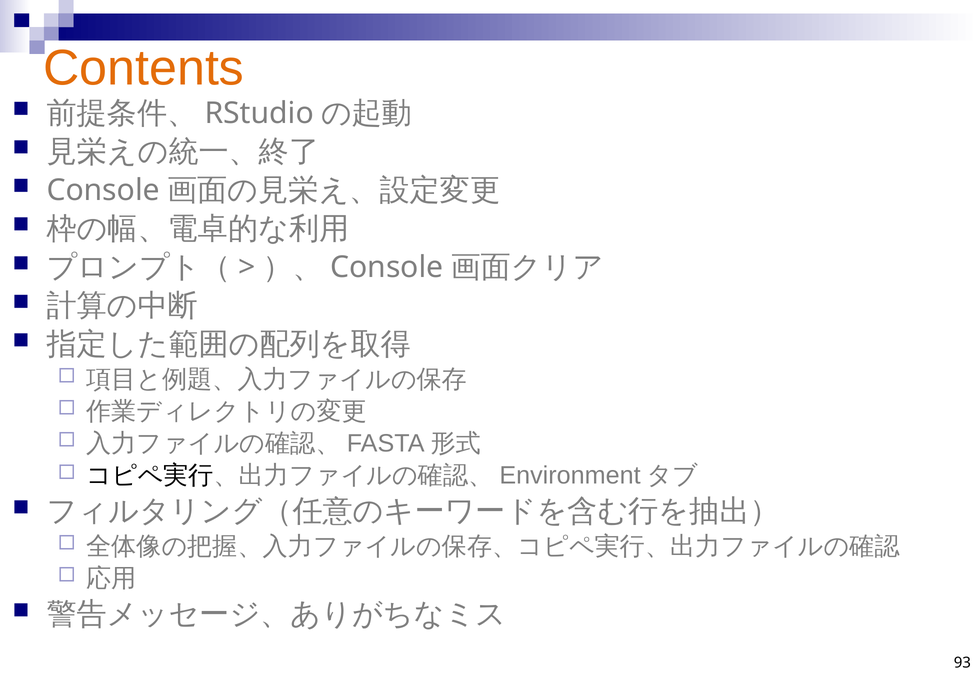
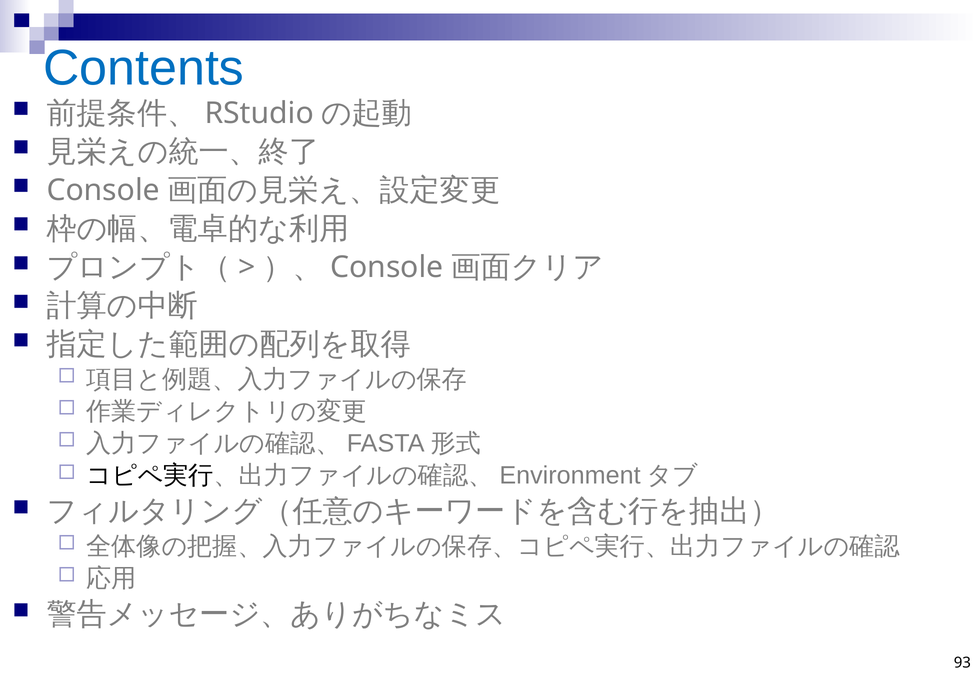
Contents colour: orange -> blue
